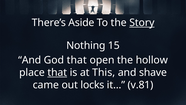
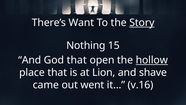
Aside: Aside -> Want
hollow underline: none -> present
that at (57, 72) underline: present -> none
This: This -> Lion
locks: locks -> went
v.81: v.81 -> v.16
